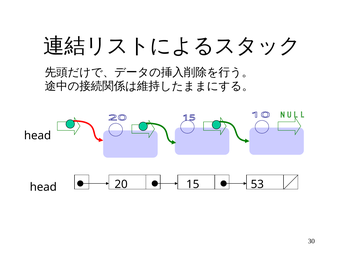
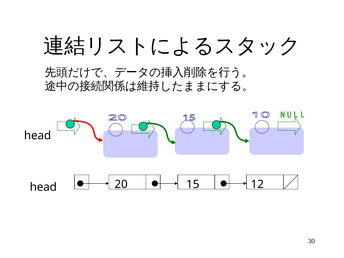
53: 53 -> 12
